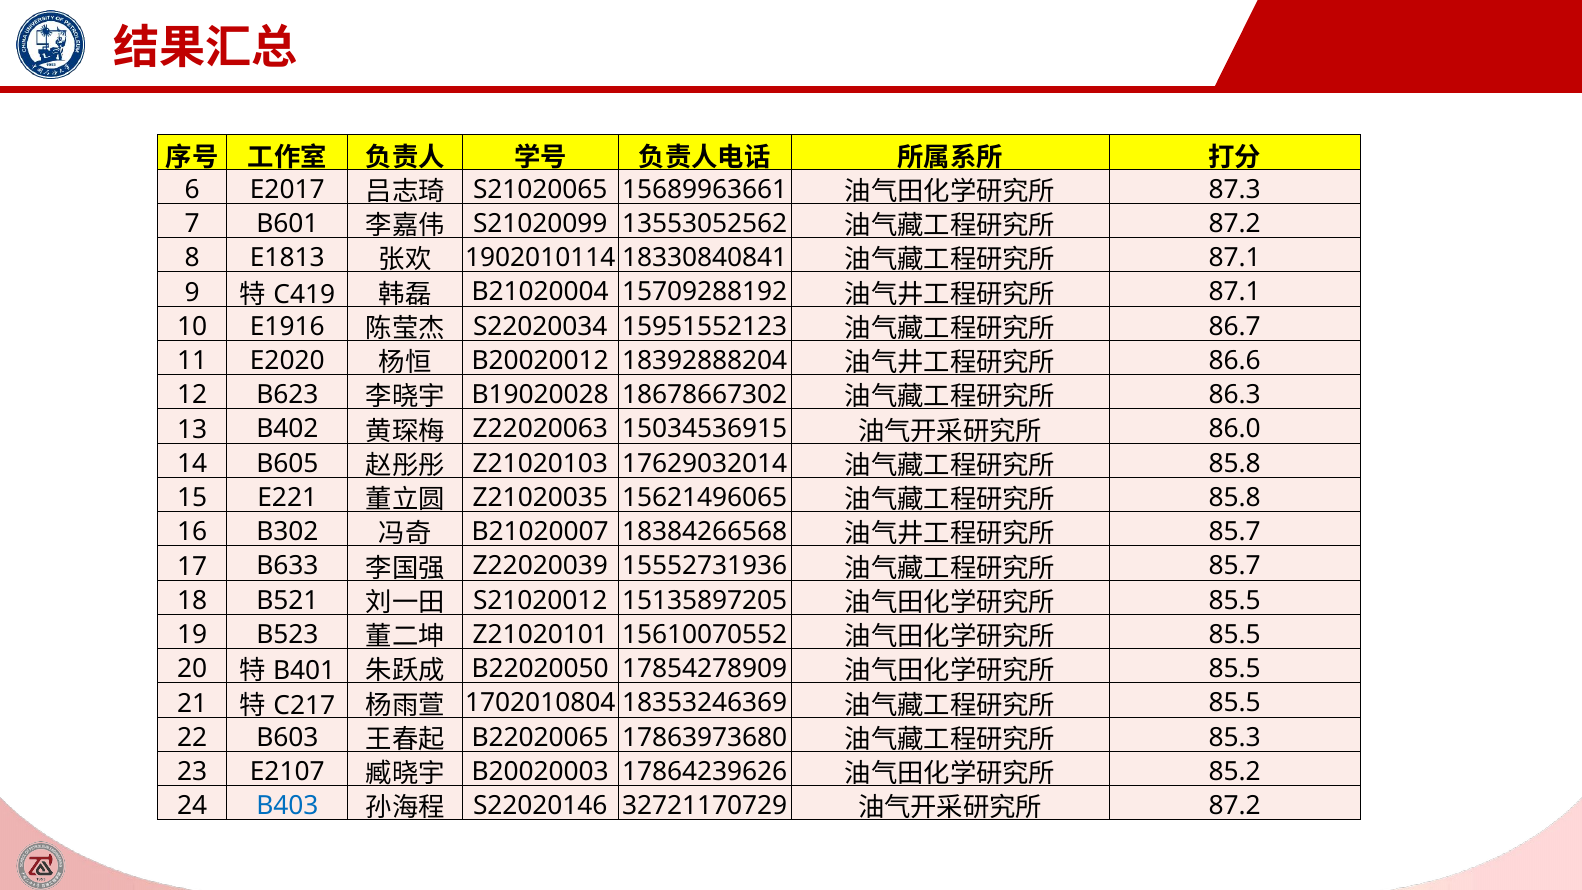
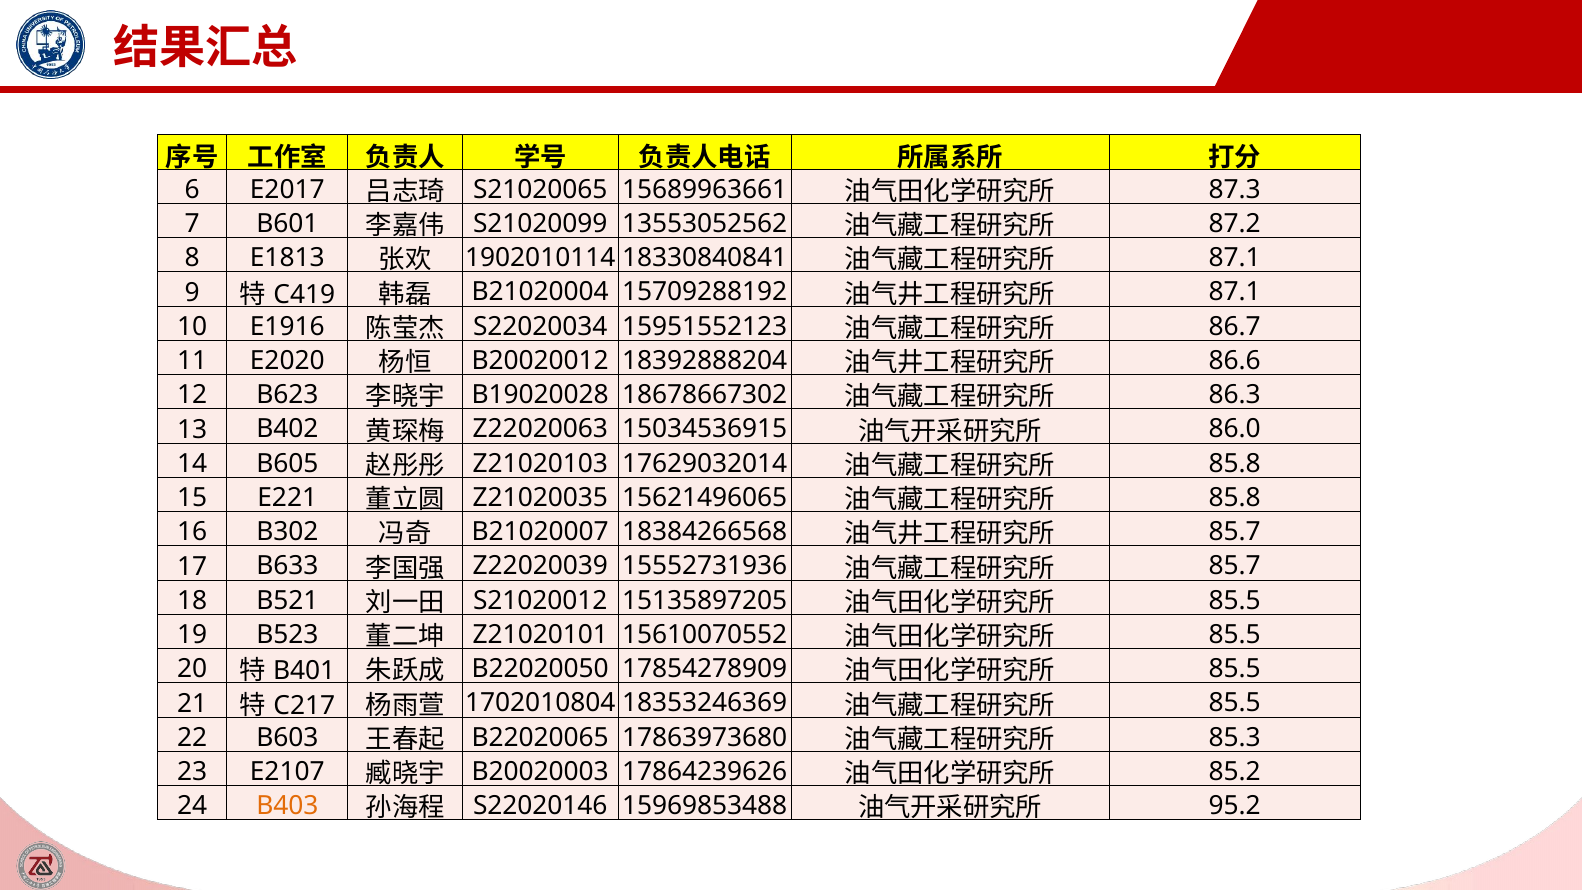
B403 colour: blue -> orange
32721170729: 32721170729 -> 15969853488
87.2 at (1235, 806): 87.2 -> 95.2
